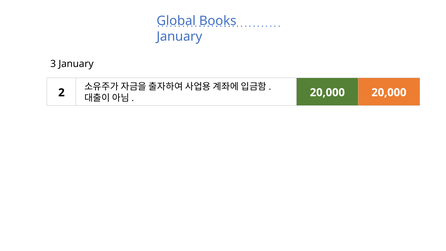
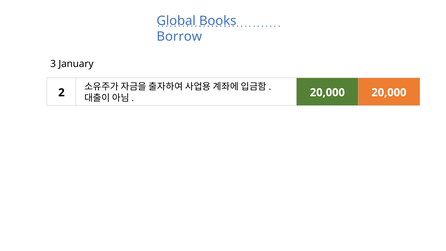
January at (179, 36): January -> Borrow
